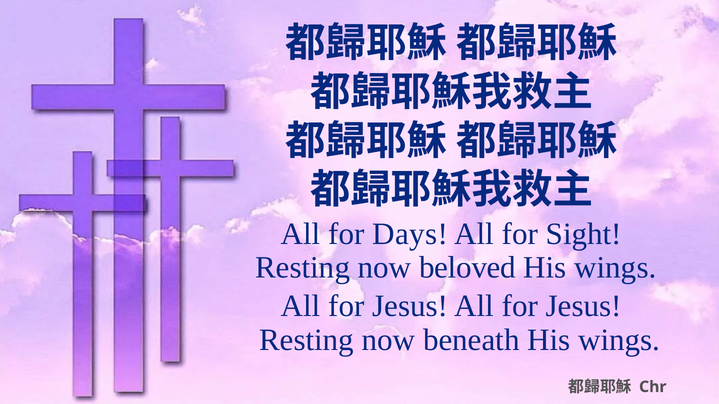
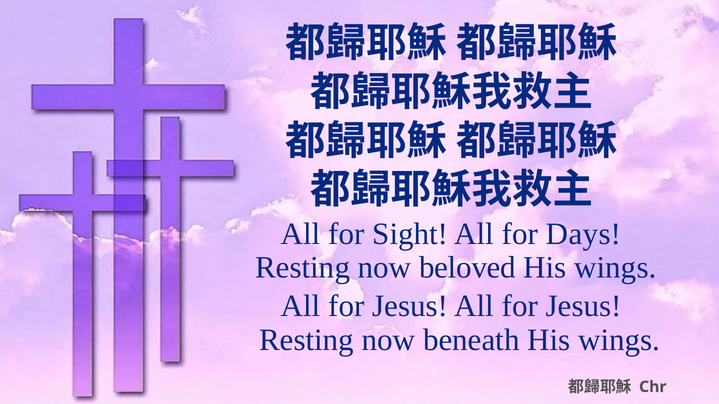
Days: Days -> Sight
Sight: Sight -> Days
